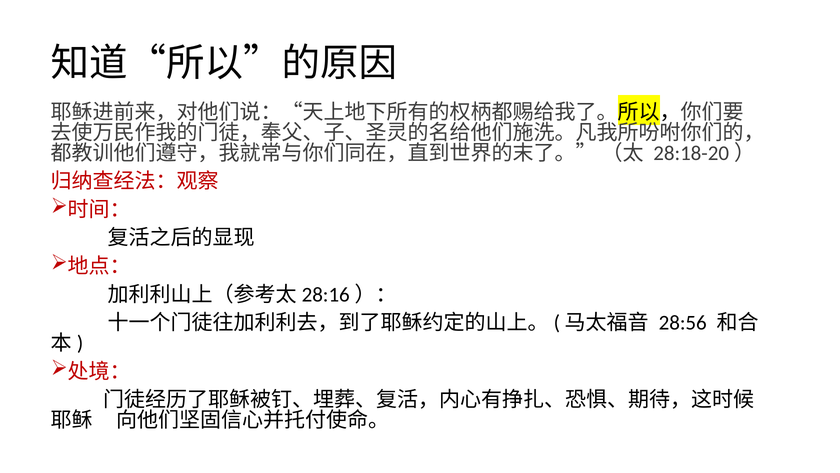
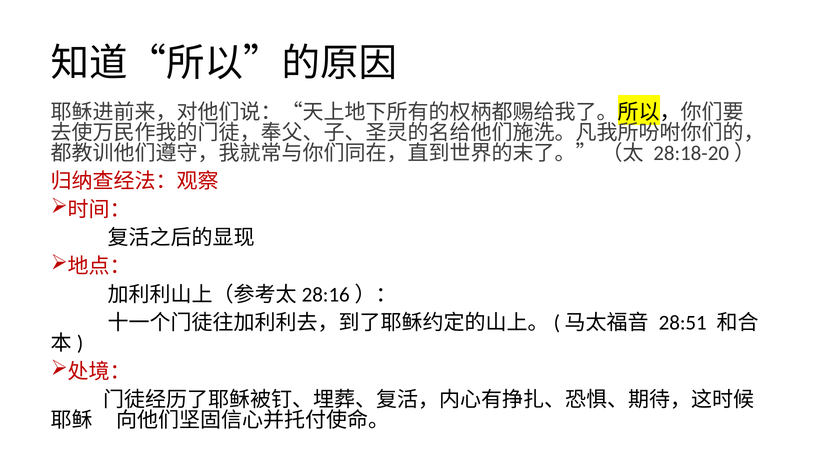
28:56: 28:56 -> 28:51
